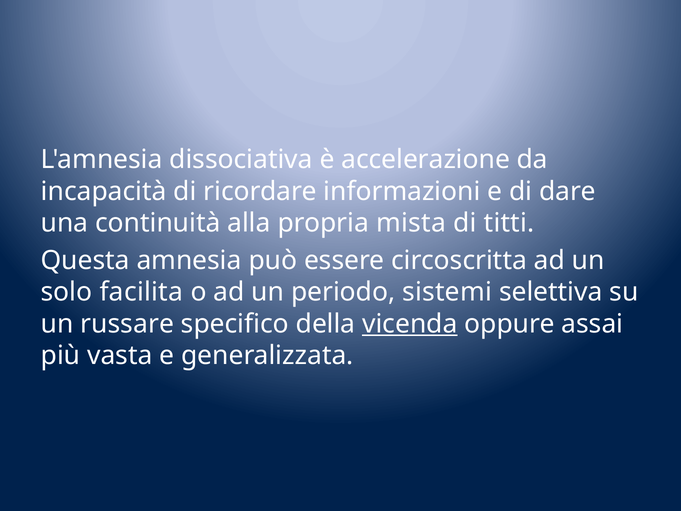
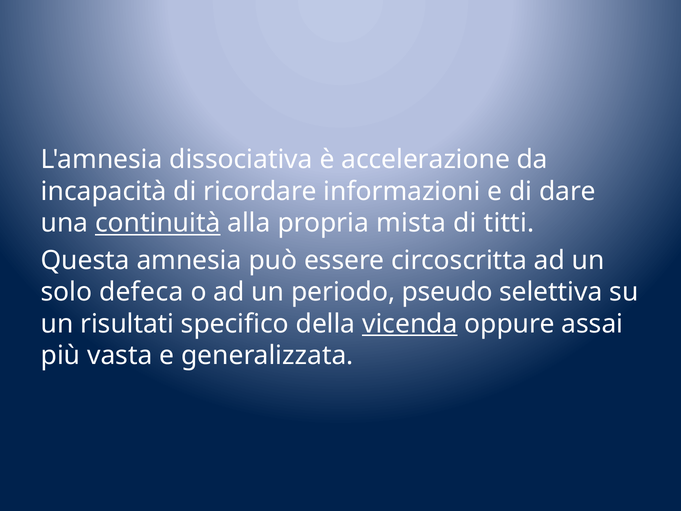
continuità underline: none -> present
facilita: facilita -> defeca
sistemi: sistemi -> pseudo
russare: russare -> risultati
